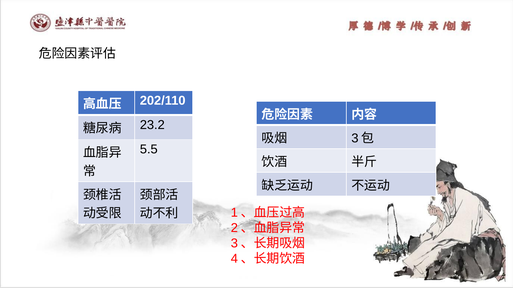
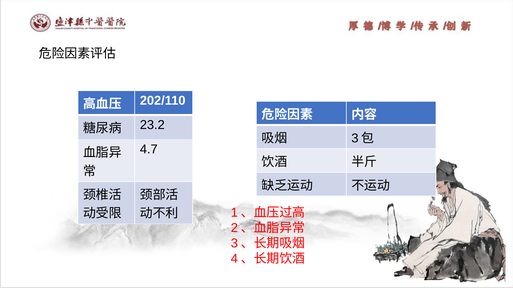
5.5: 5.5 -> 4.7
